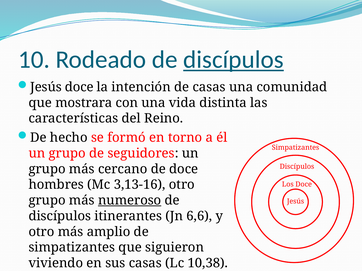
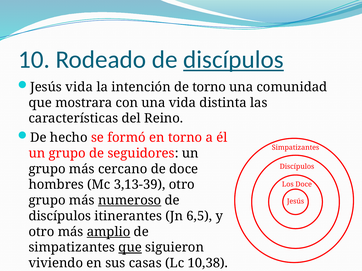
Jesús doce: doce -> vida
de casas: casas -> torno
3,13-16: 3,13-16 -> 3,13-39
6,6: 6,6 -> 6,5
amplio underline: none -> present
que at (130, 248) underline: none -> present
